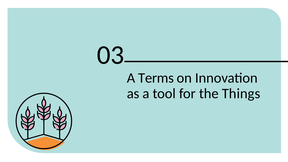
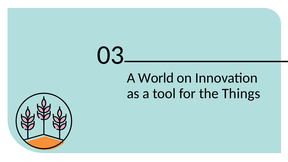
Terms: Terms -> World
